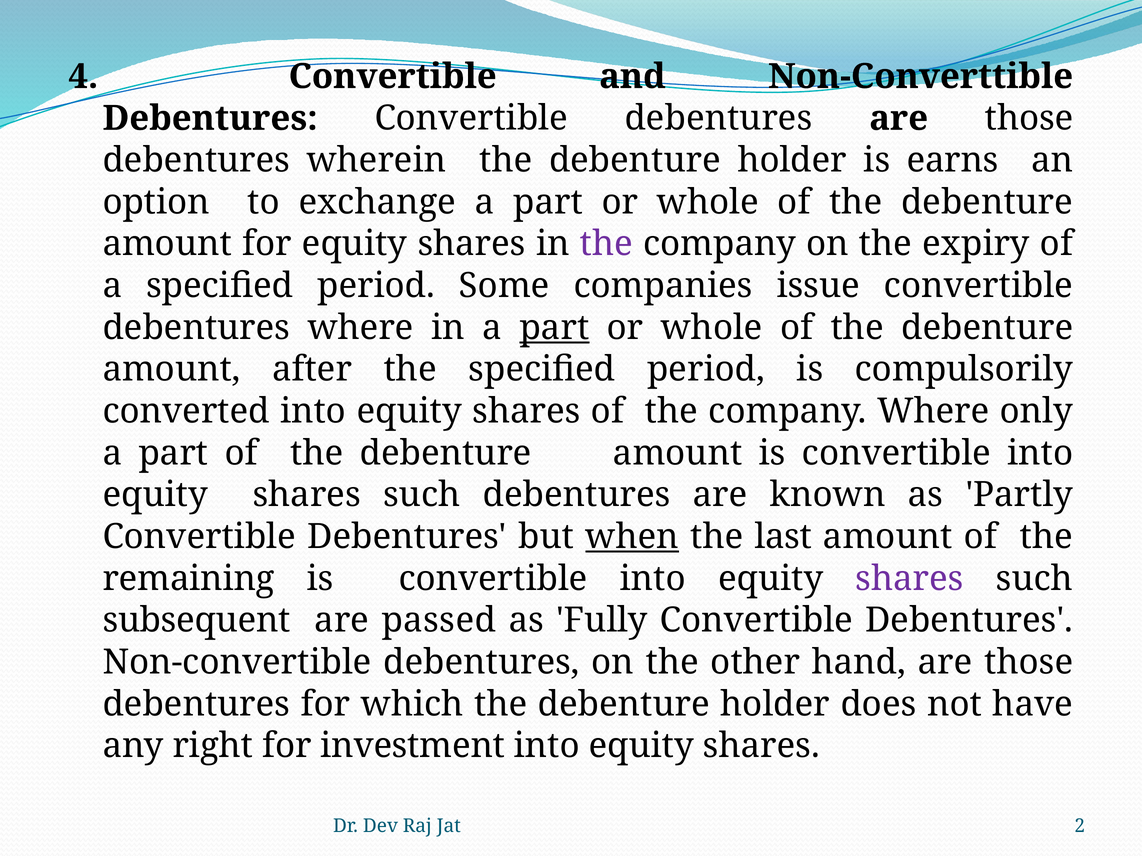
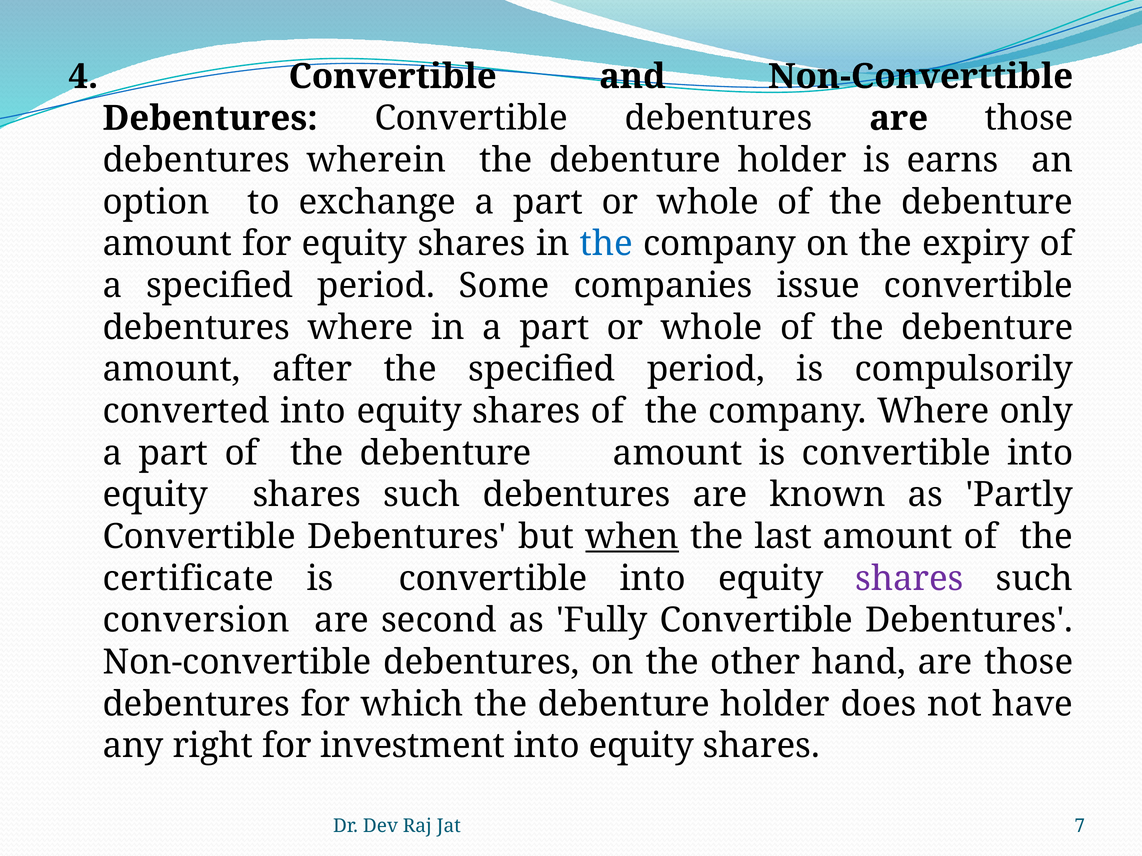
the at (606, 244) colour: purple -> blue
part at (554, 328) underline: present -> none
remaining: remaining -> certificate
subsequent: subsequent -> conversion
passed: passed -> second
2: 2 -> 7
